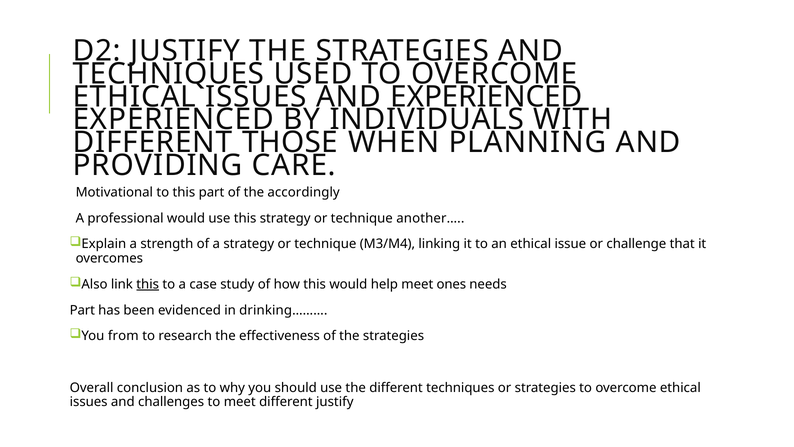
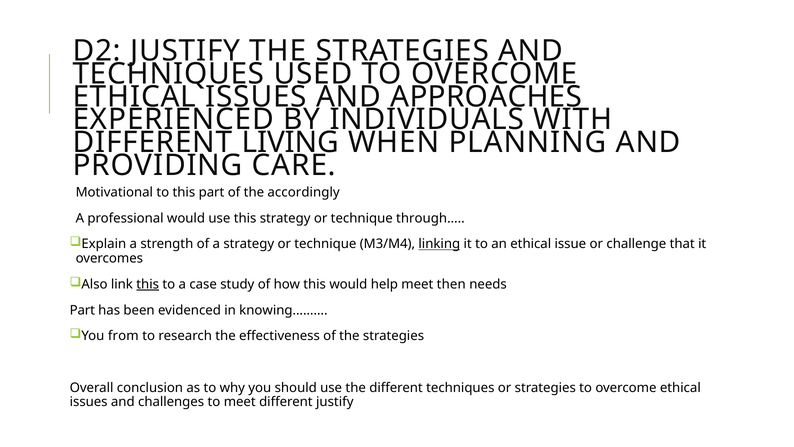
AND EXPERIENCED: EXPERIENCED -> APPROACHES
THOSE: THOSE -> LIVING
another…: another… -> through…
linking underline: none -> present
ones: ones -> then
drinking………: drinking……… -> knowing………
